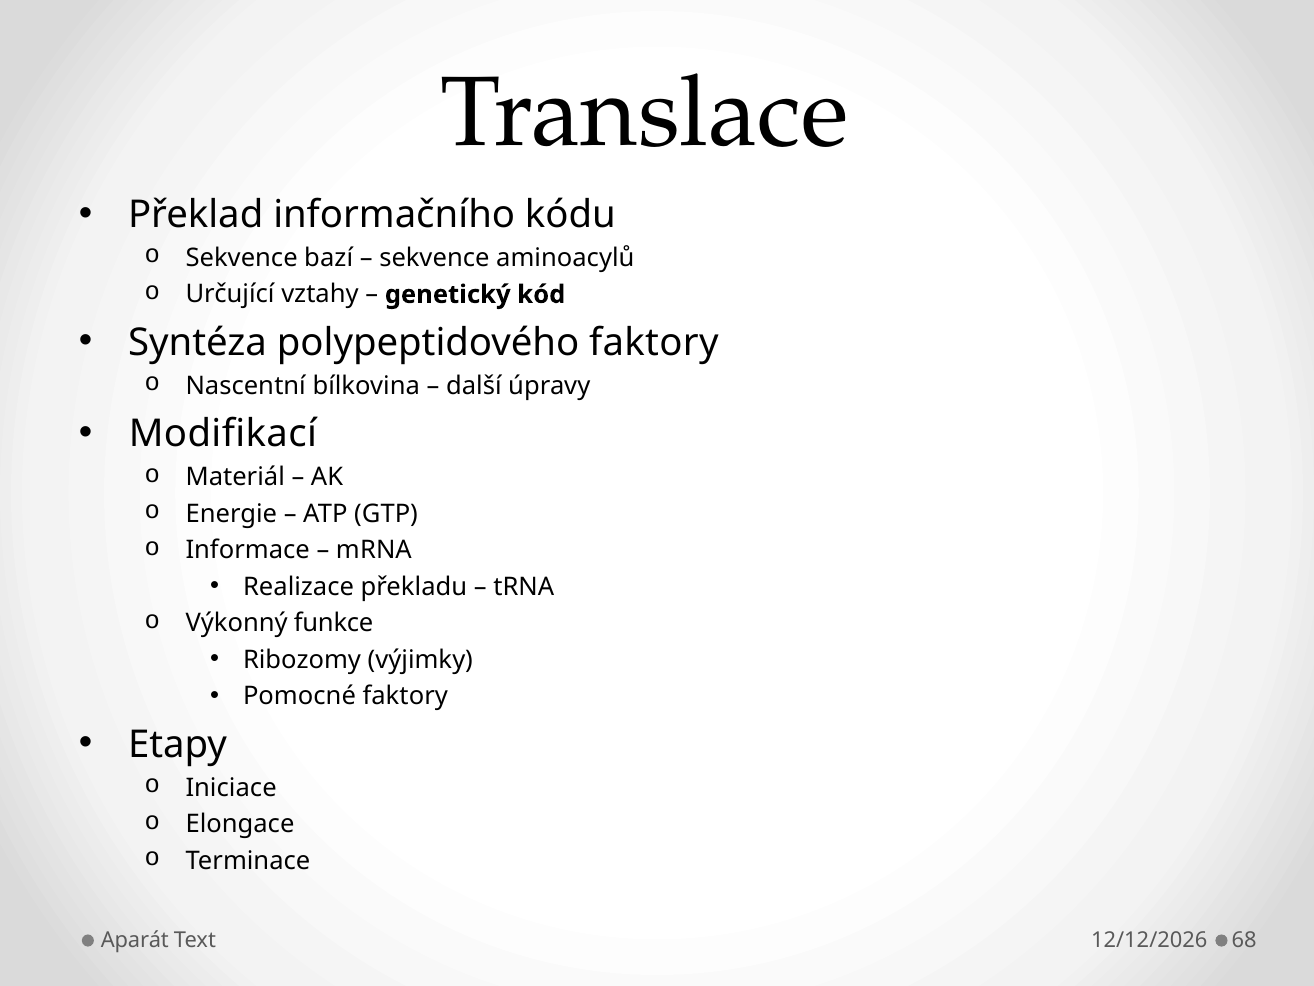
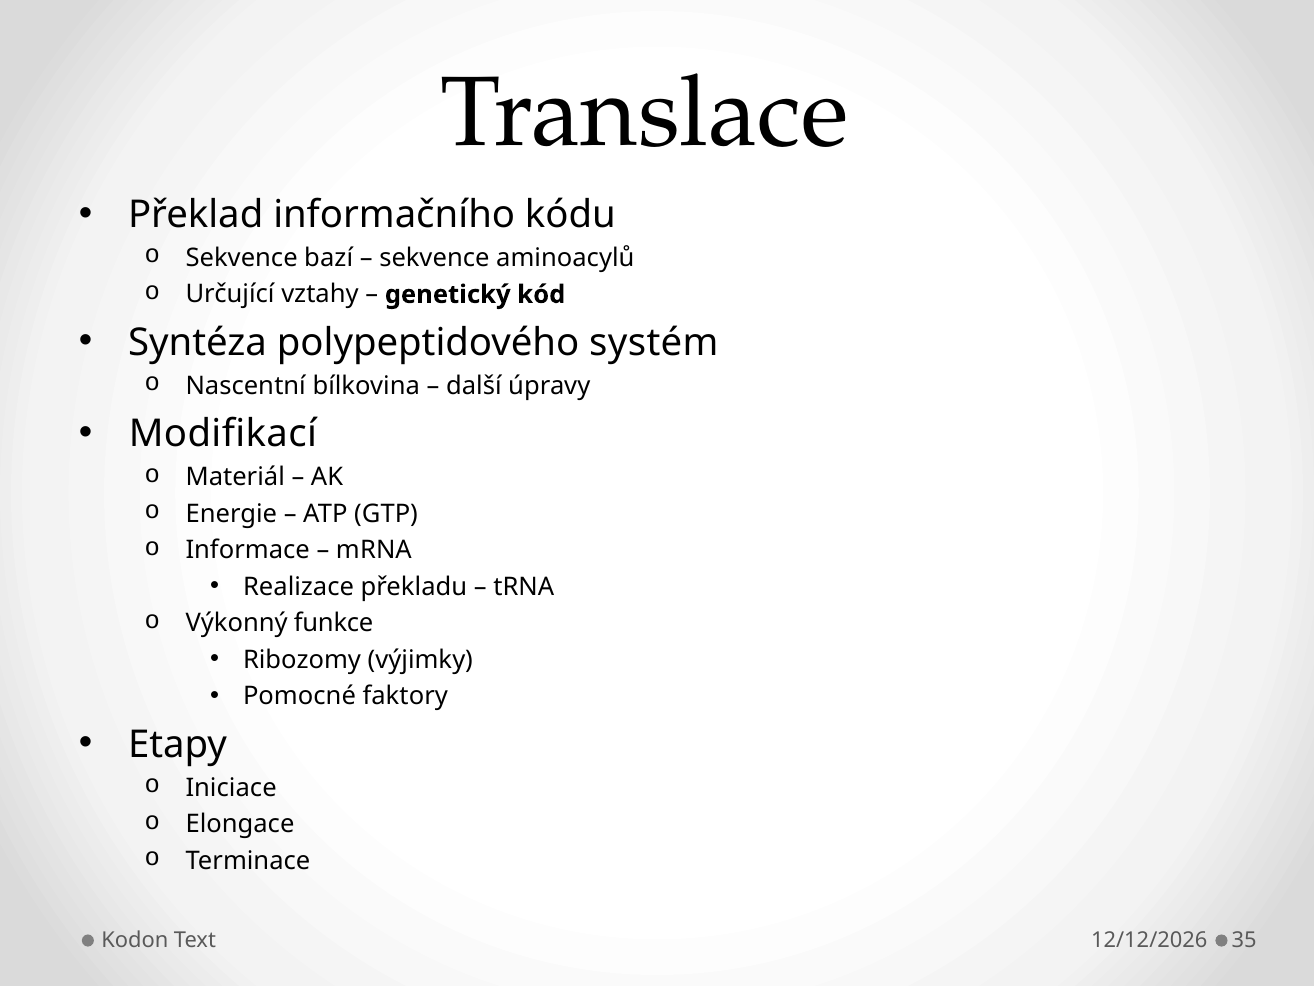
polypeptidového faktory: faktory -> systém
Aparát: Aparát -> Kodon
68: 68 -> 35
